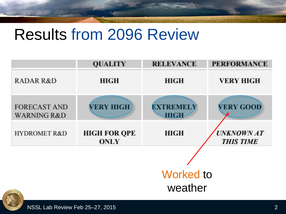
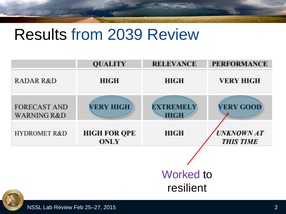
2096: 2096 -> 2039
Worked colour: orange -> purple
weather: weather -> resilient
